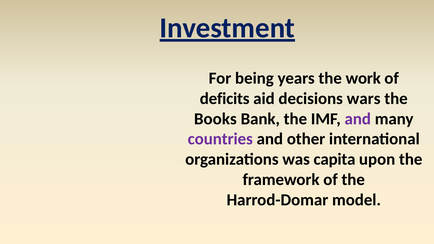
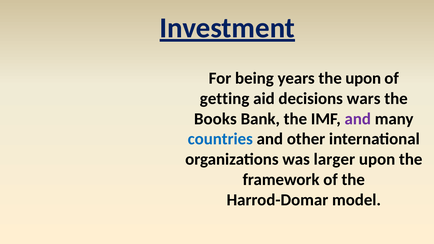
the work: work -> upon
deficits: deficits -> getting
countries colour: purple -> blue
capita: capita -> larger
